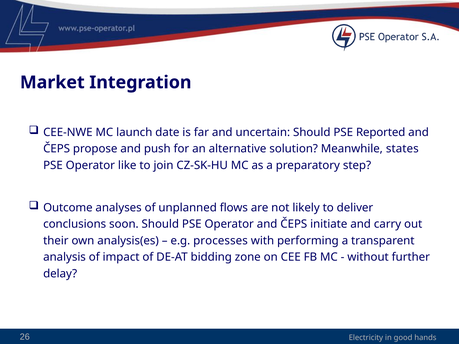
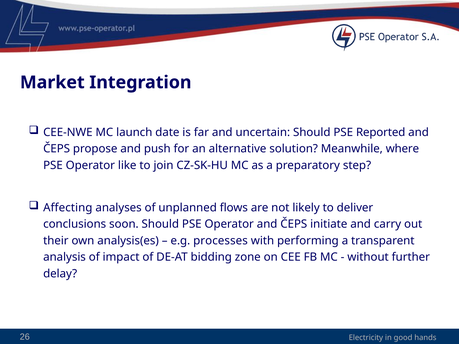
states: states -> where
Outcome: Outcome -> Affecting
